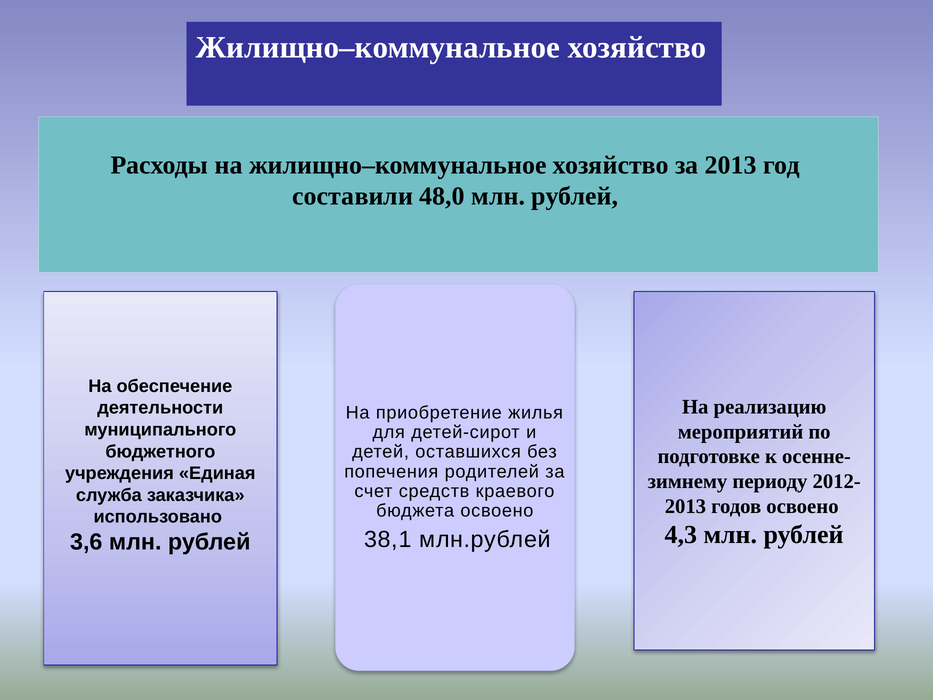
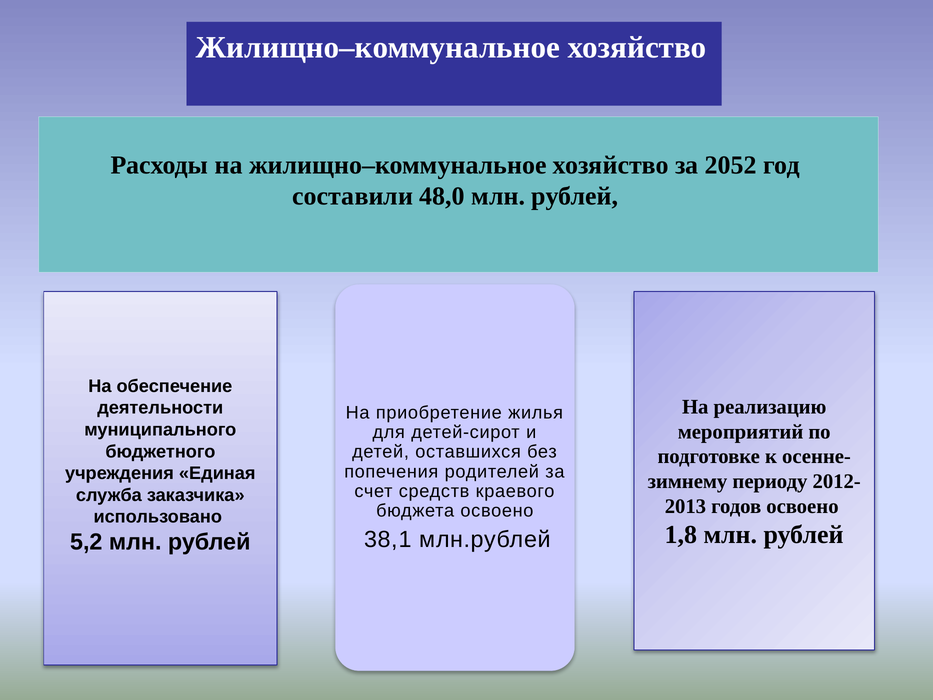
за 2013: 2013 -> 2052
4,3: 4,3 -> 1,8
3,6: 3,6 -> 5,2
